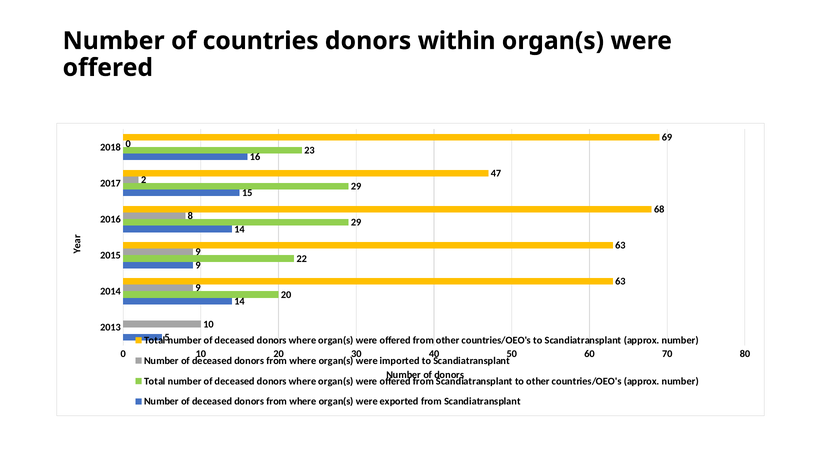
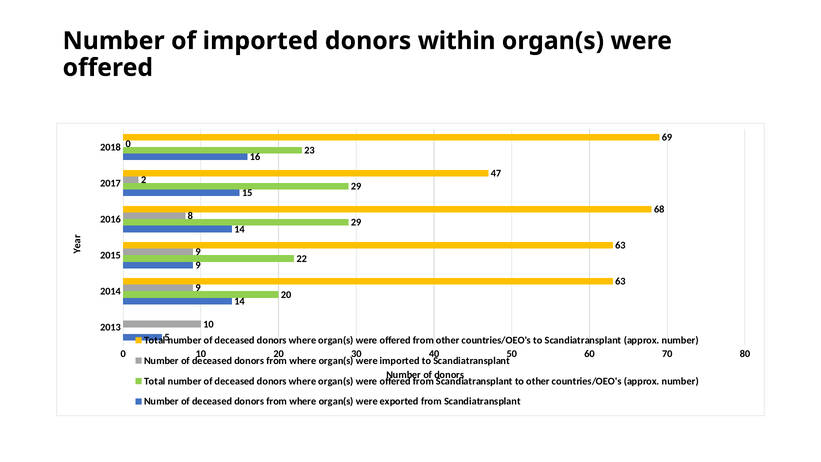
of countries: countries -> imported
